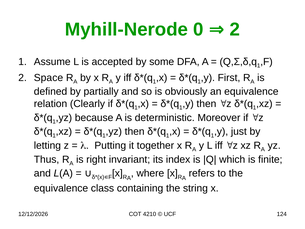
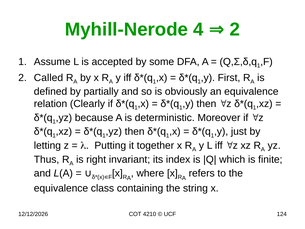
0: 0 -> 4
Space: Space -> Called
